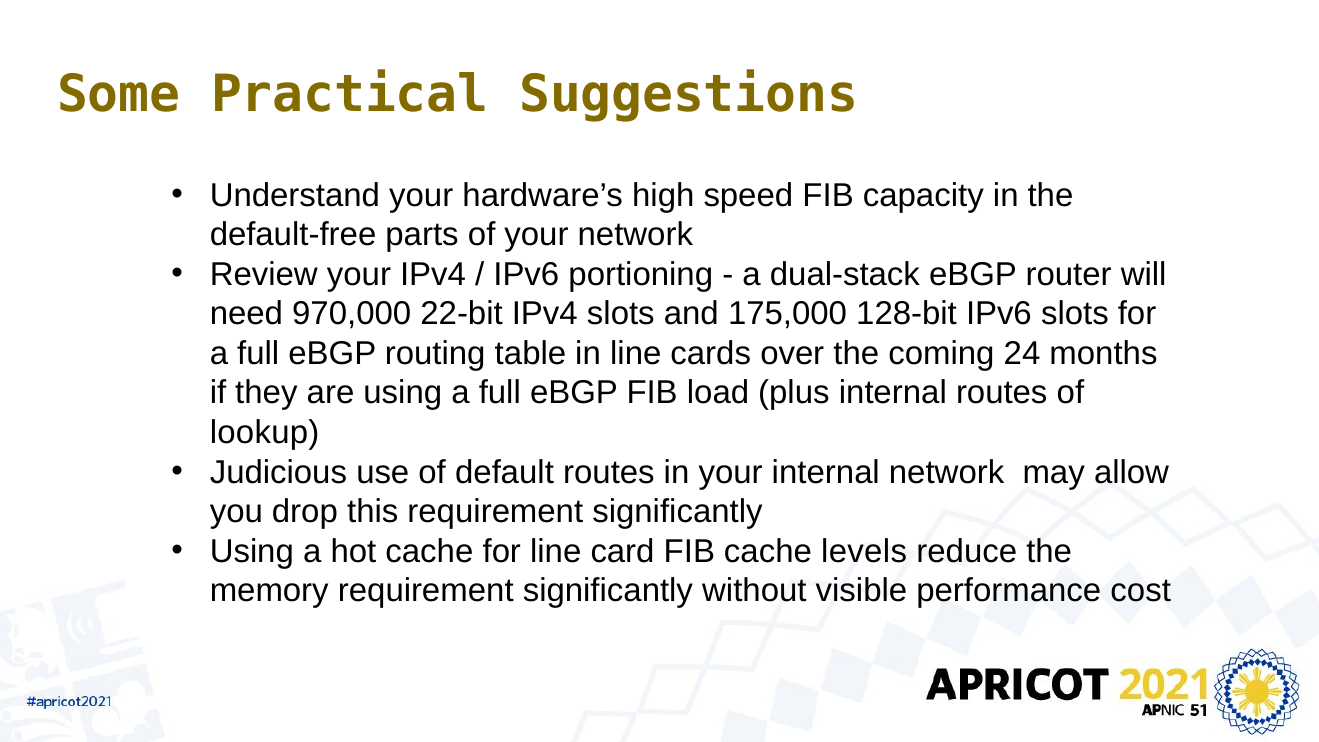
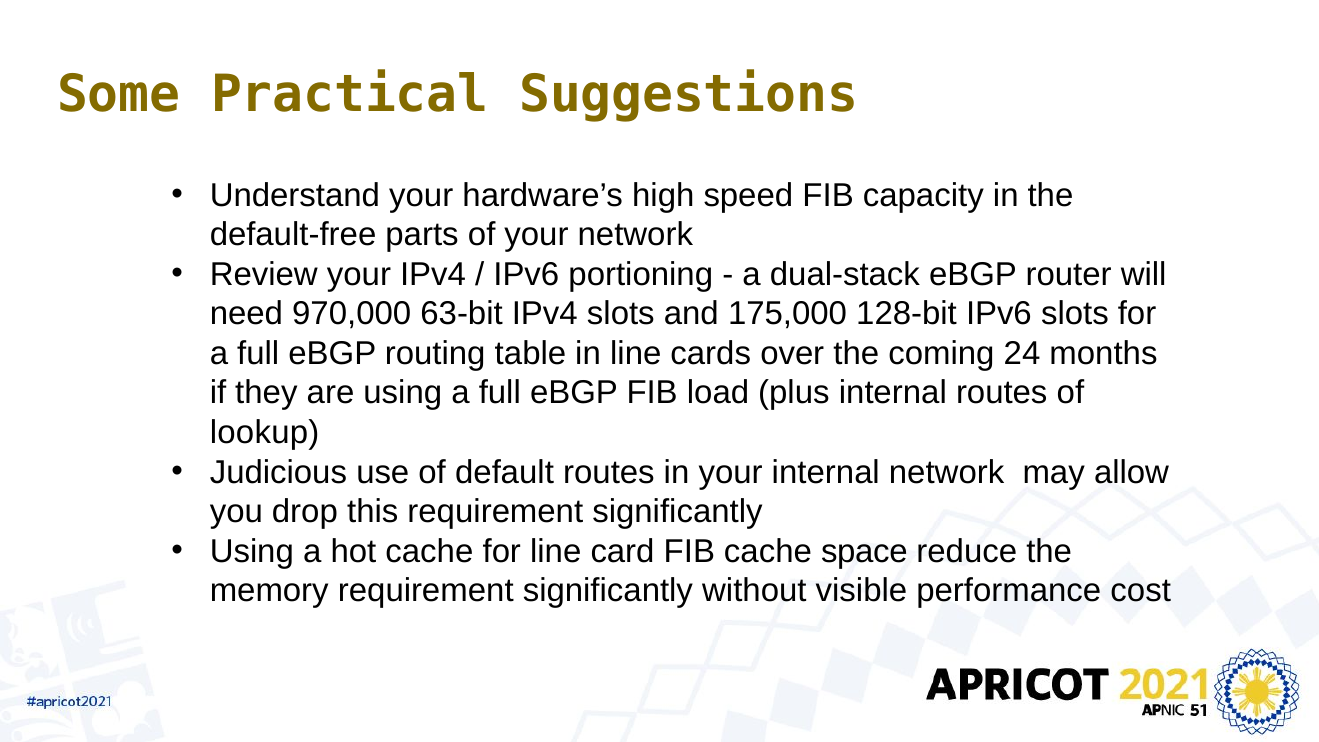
22-bit: 22-bit -> 63-bit
levels: levels -> space
